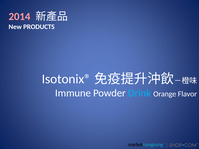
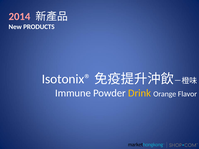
Drink colour: light blue -> yellow
